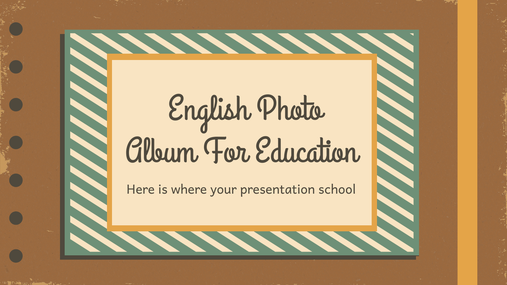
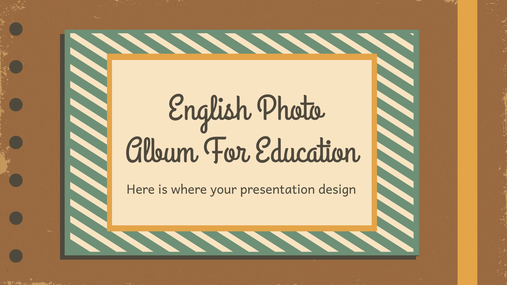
school: school -> design
